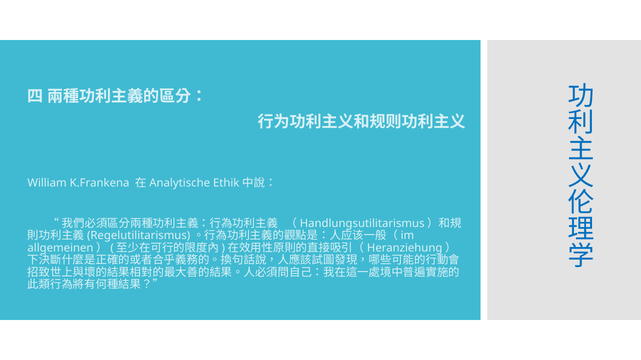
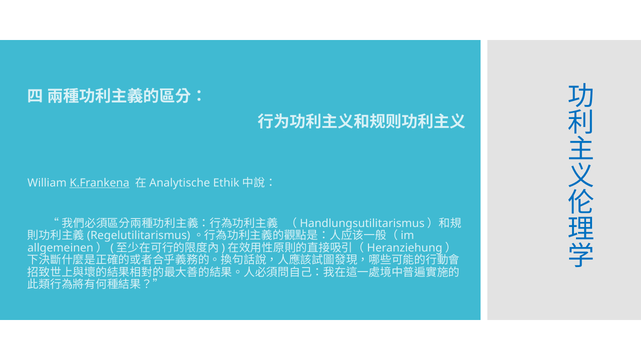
K.Frankena underline: none -> present
